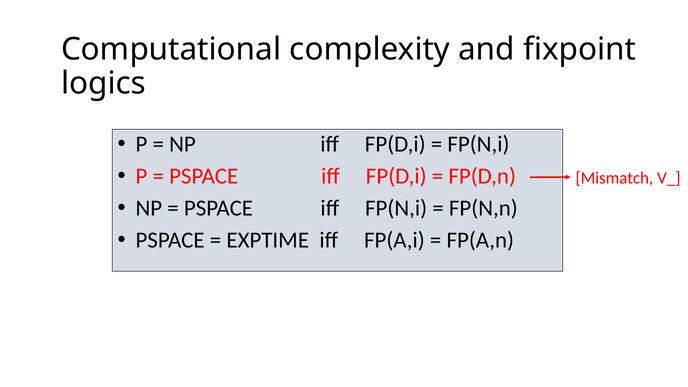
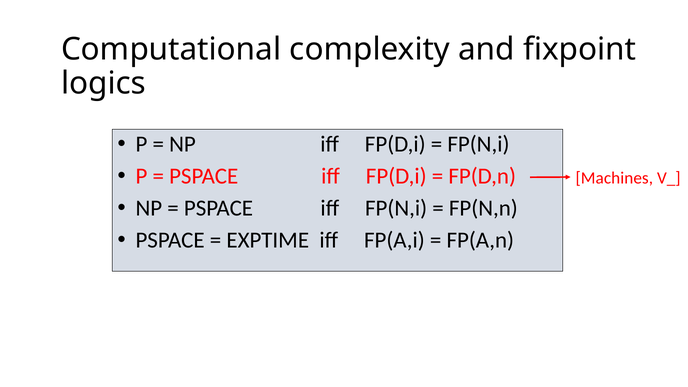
Mismatch: Mismatch -> Machines
